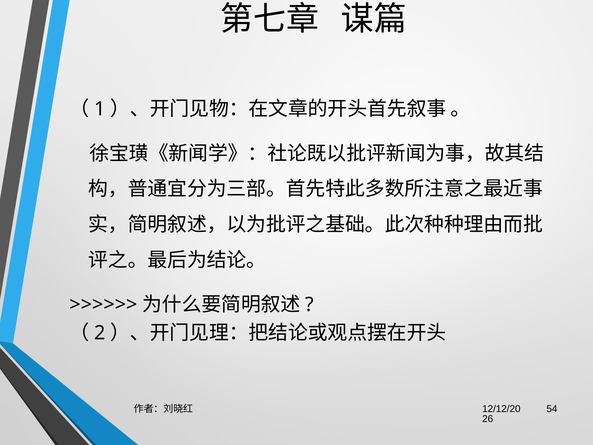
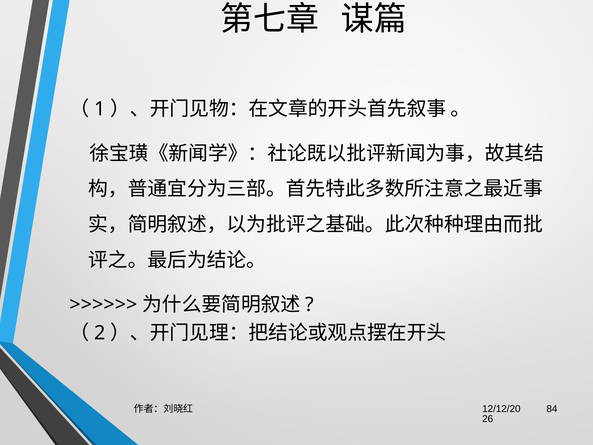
54: 54 -> 84
